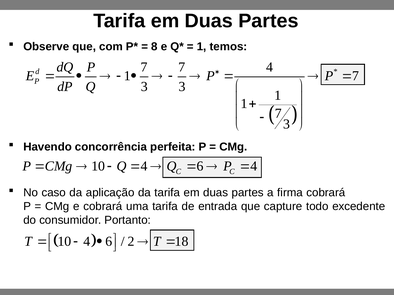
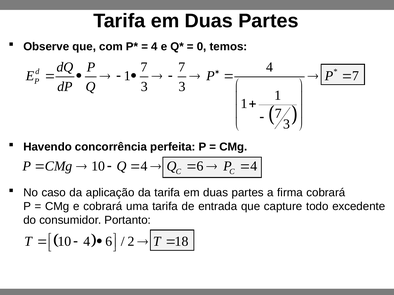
8 at (154, 47): 8 -> 4
1 at (202, 47): 1 -> 0
